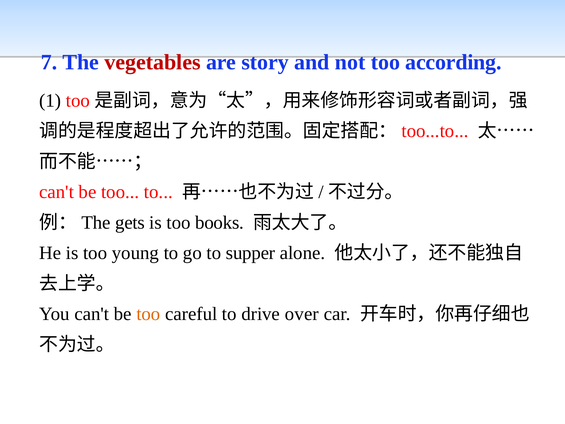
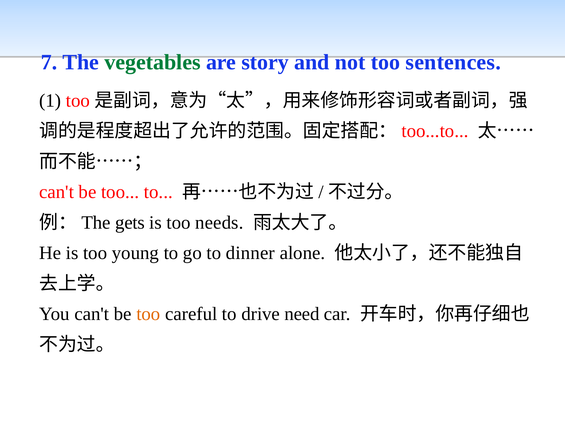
vegetables colour: red -> green
according: according -> sentences
books: books -> needs
supper: supper -> dinner
over: over -> need
